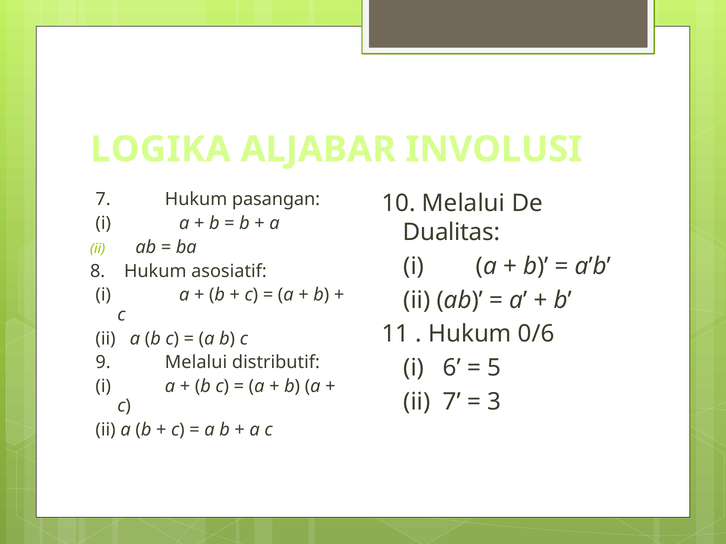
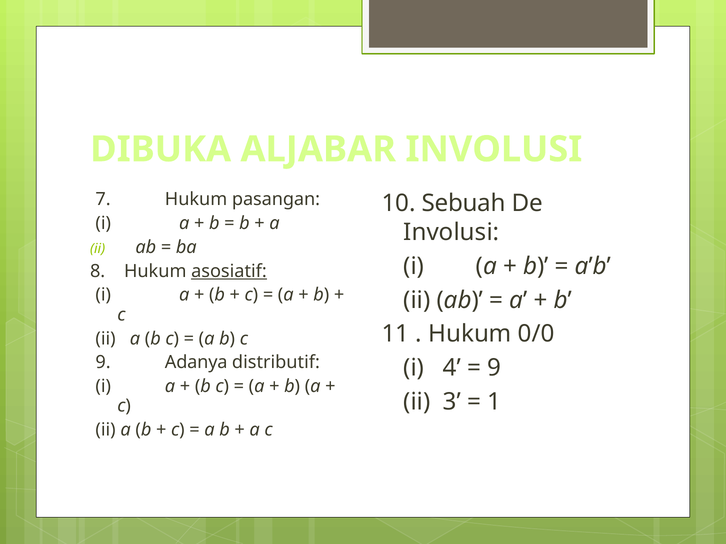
LOGIKA: LOGIKA -> DIBUKA
10 Melalui: Melalui -> Sebuah
Dualitas at (452, 233): Dualitas -> Involusi
asosiatif underline: none -> present
0/6: 0/6 -> 0/0
9 Melalui: Melalui -> Adanya
6: 6 -> 4
5 at (494, 368): 5 -> 9
ii 7: 7 -> 3
3: 3 -> 1
